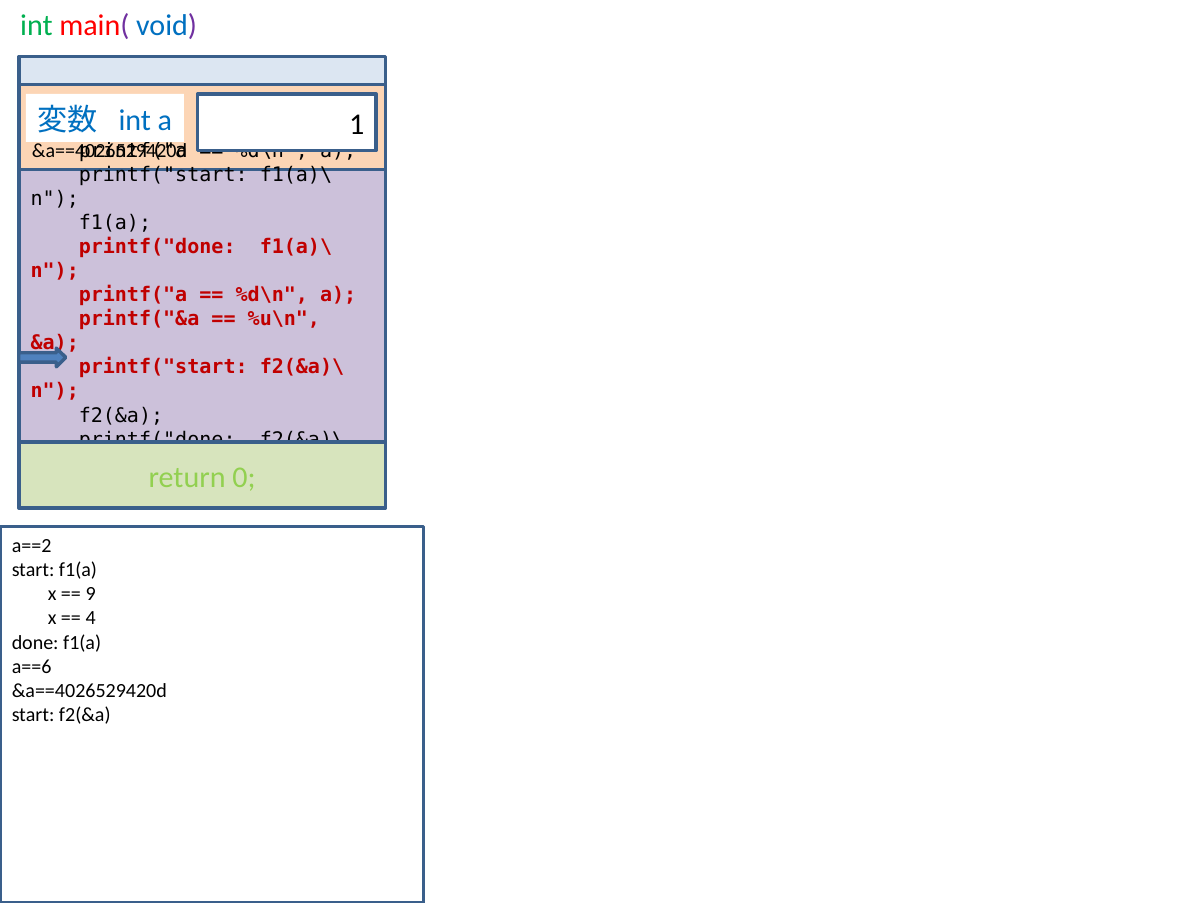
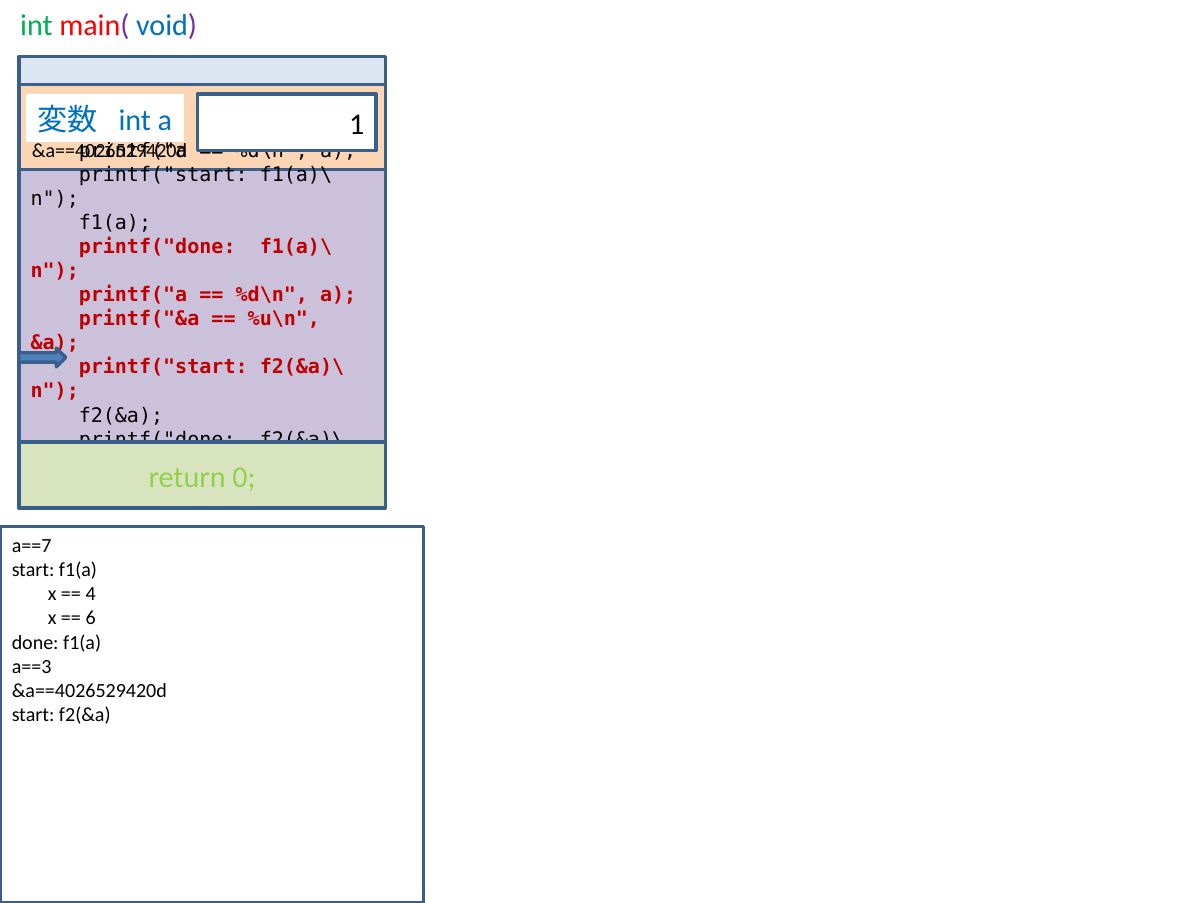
a==2: a==2 -> a==7
9: 9 -> 4
4: 4 -> 6
a==6: a==6 -> a==3
